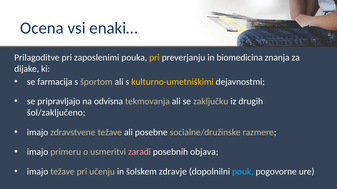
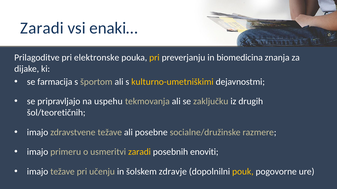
Ocena at (42, 28): Ocena -> Zaradi
zaposlenimi: zaposlenimi -> elektronske
odvisna: odvisna -> uspehu
šol/zaključeno: šol/zaključeno -> šol/teoretičnih
zaradi at (139, 152) colour: pink -> yellow
objava: objava -> enoviti
pouk colour: light blue -> yellow
